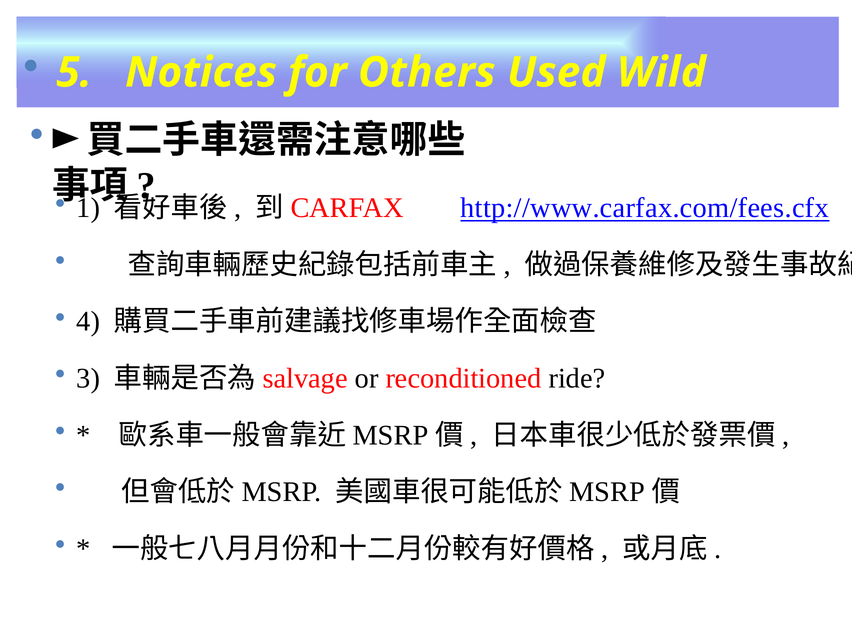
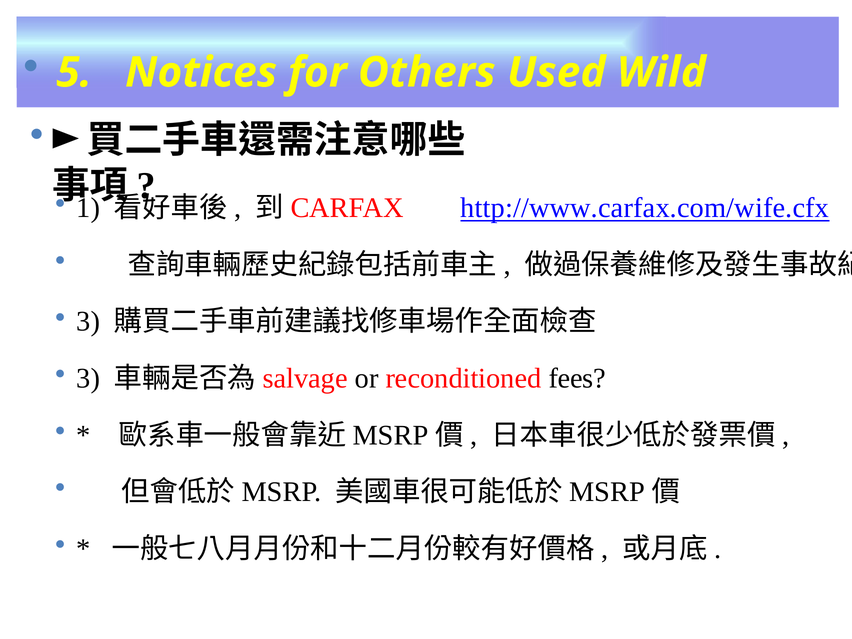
http://www.carfax.com/fees.cfx: http://www.carfax.com/fees.cfx -> http://www.carfax.com/wife.cfx
4 at (88, 322): 4 -> 3
ride: ride -> fees
